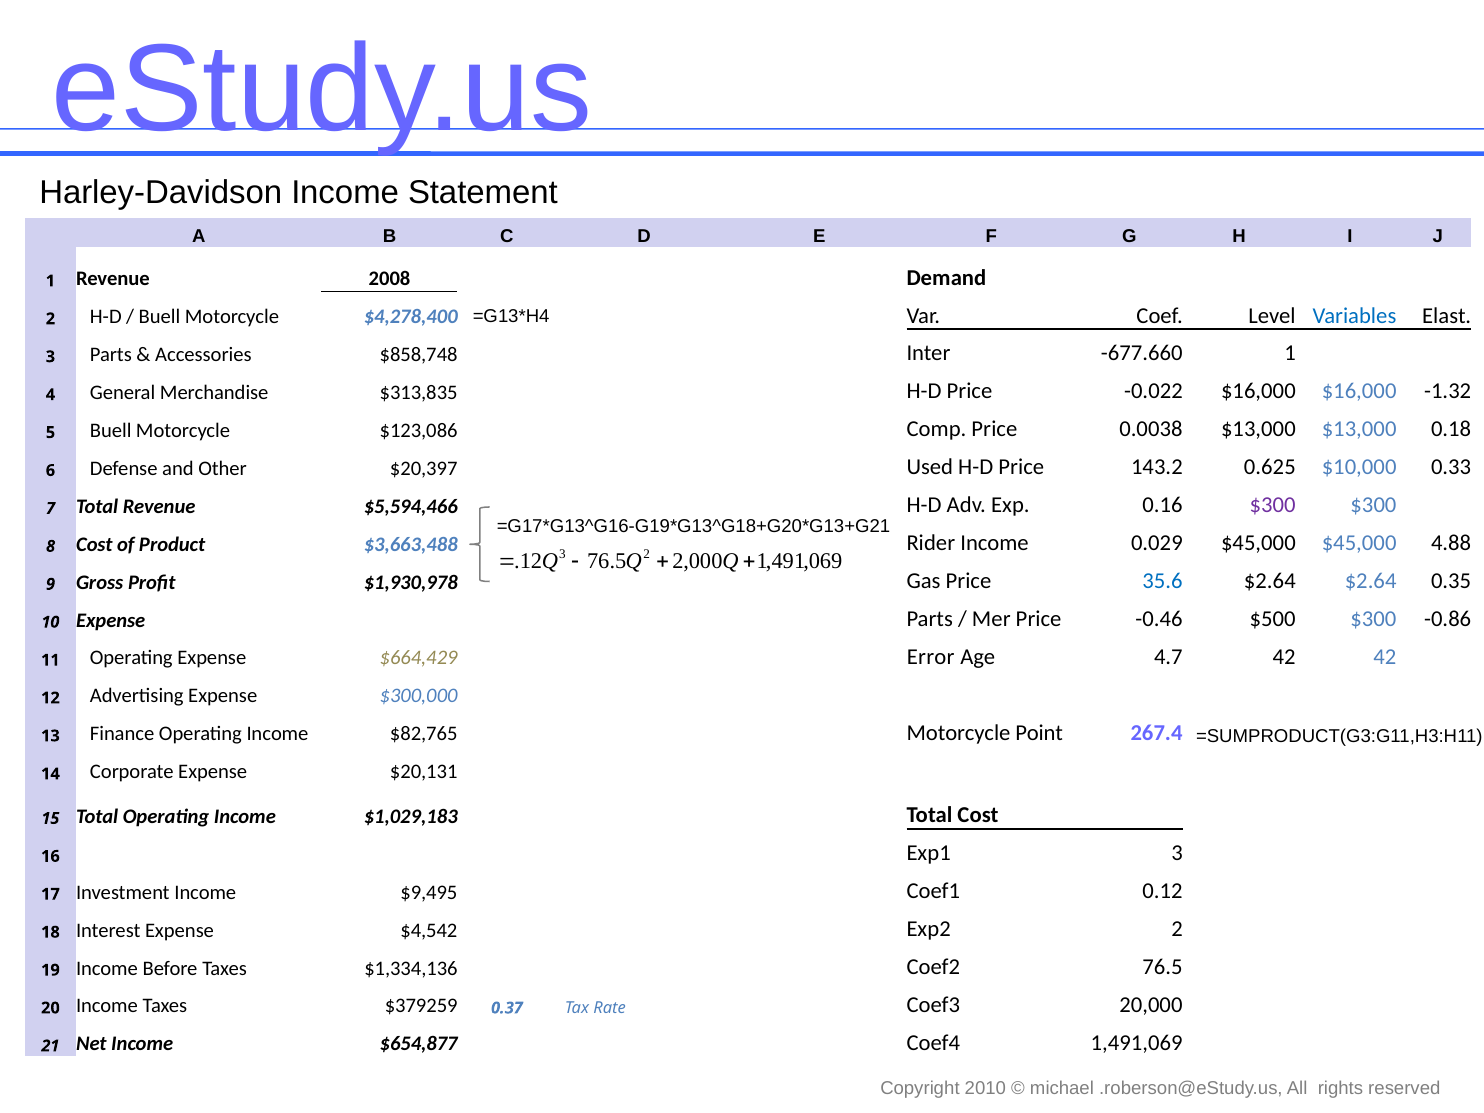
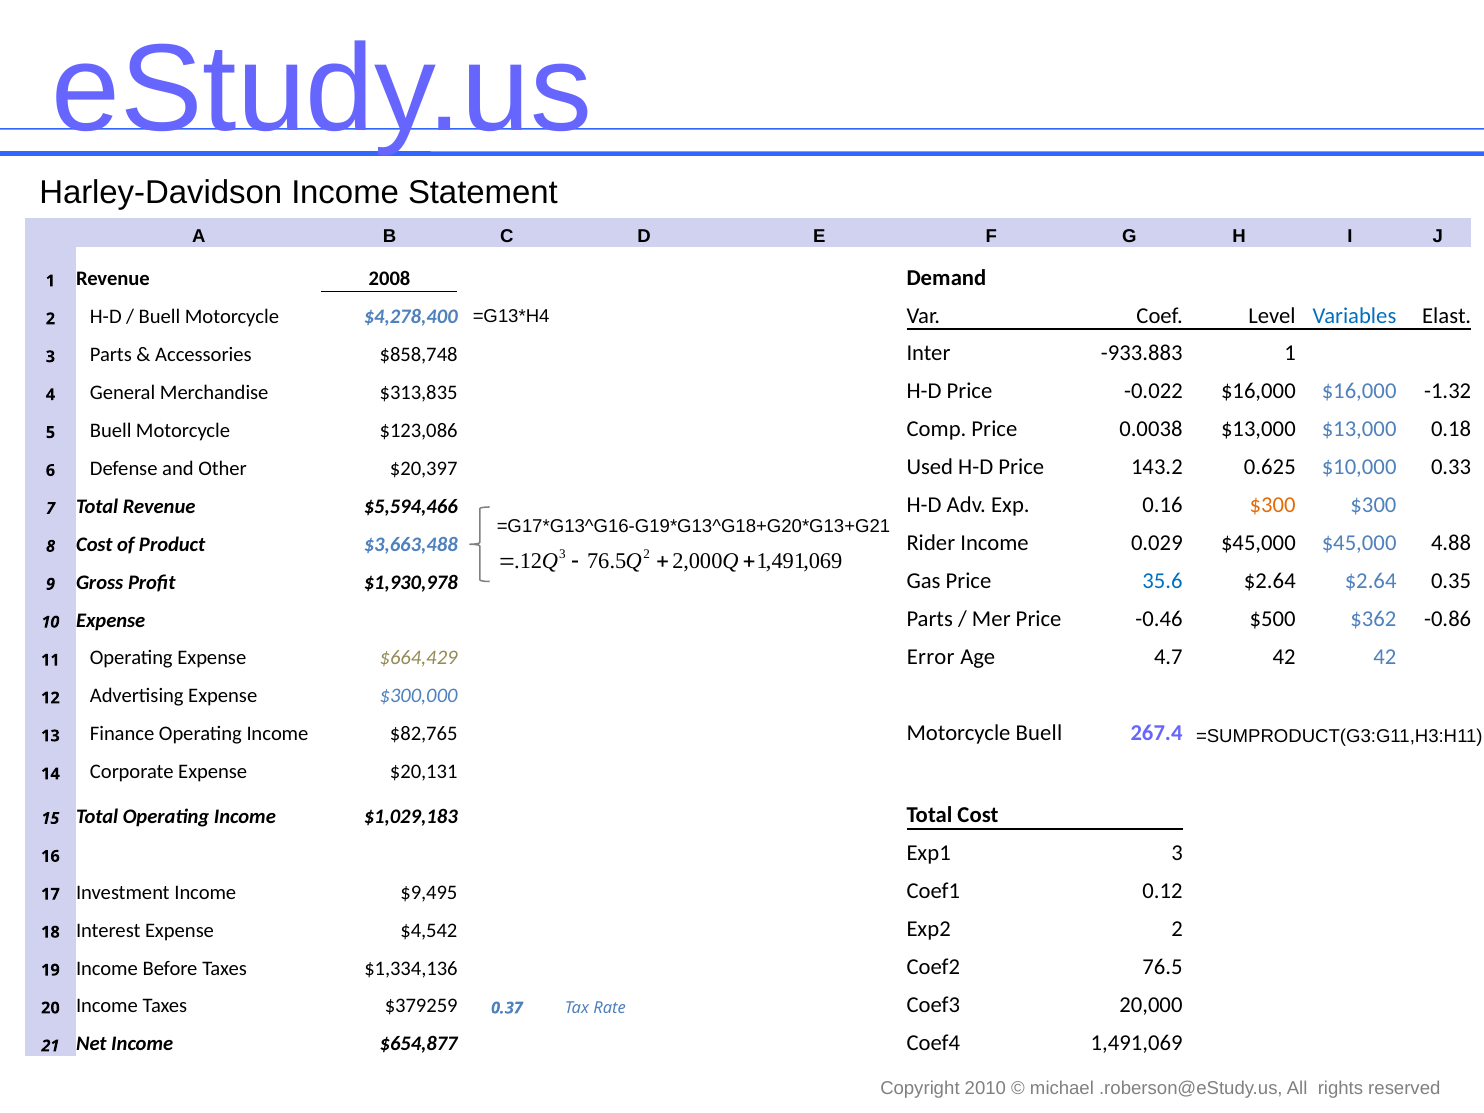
-677.660: -677.660 -> -933.883
$300 at (1273, 505) colour: purple -> orange
$500 $300: $300 -> $362
Motorcycle Point: Point -> Buell
